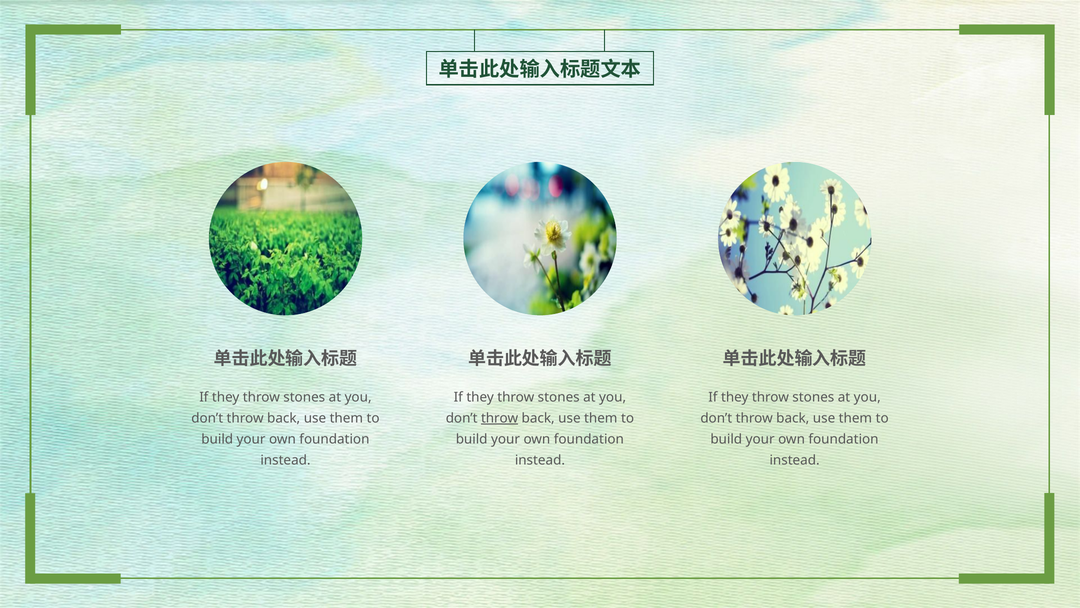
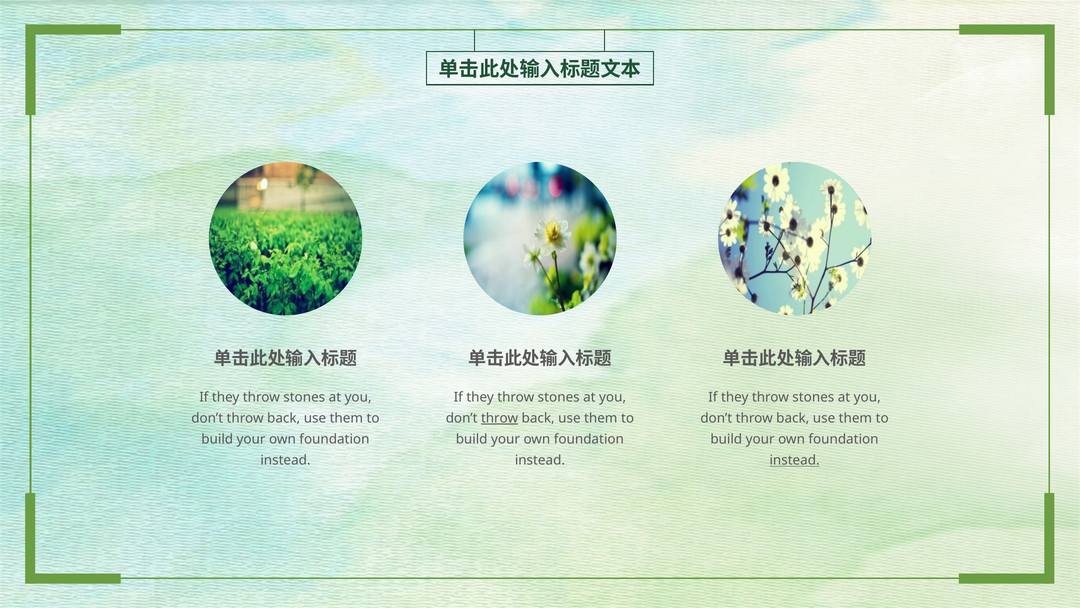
instead at (795, 460) underline: none -> present
